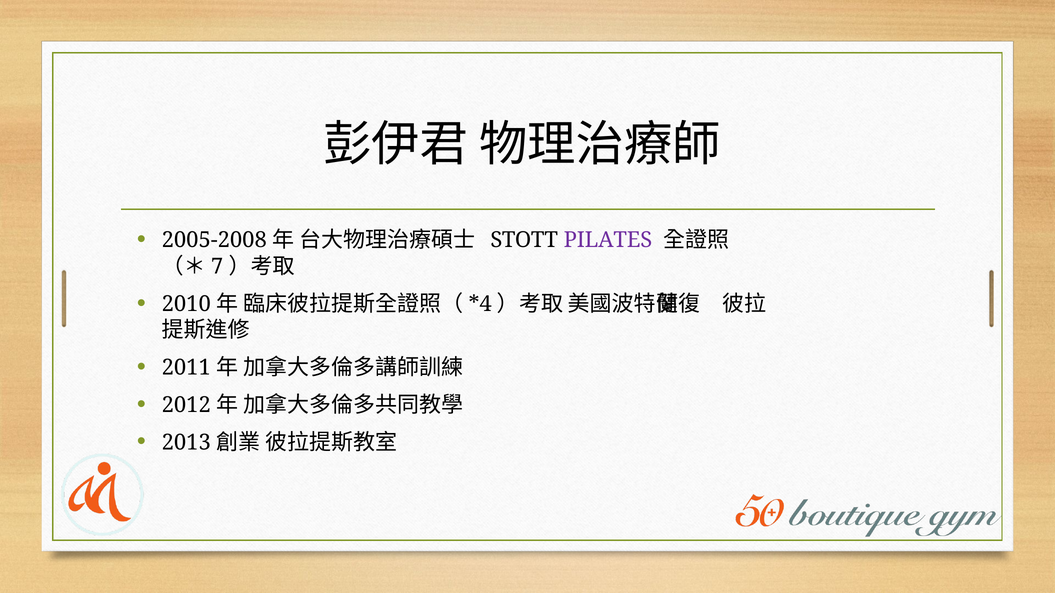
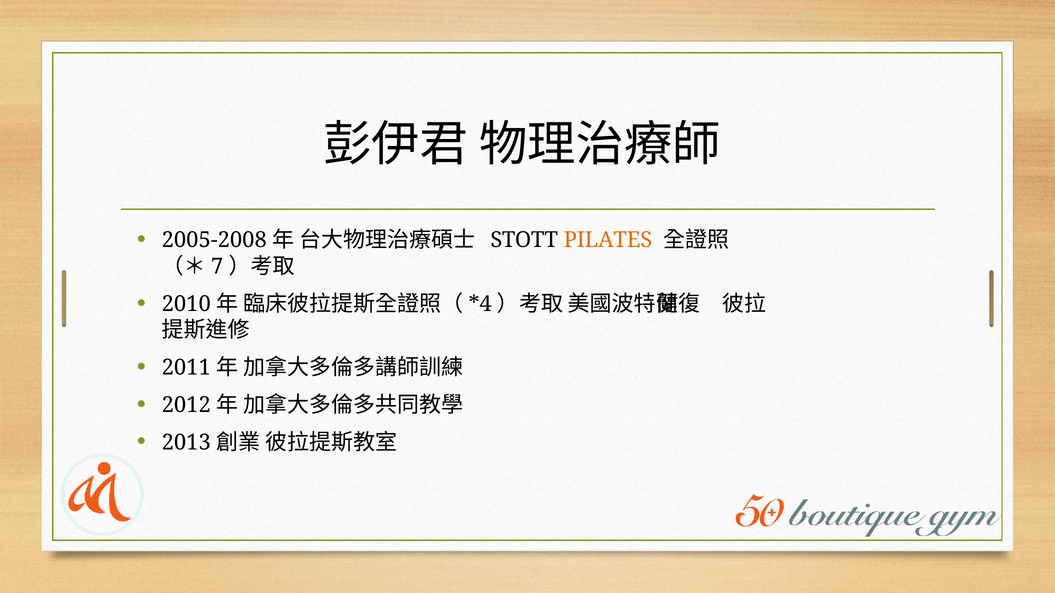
PILATES colour: purple -> orange
